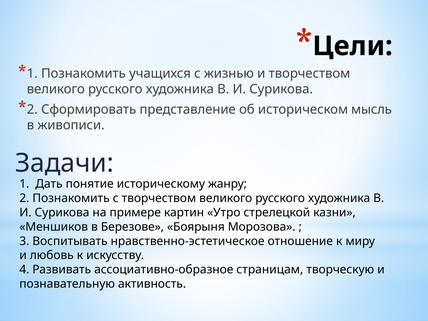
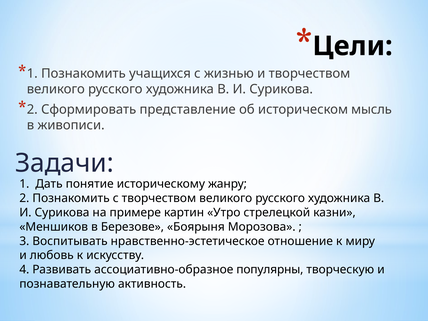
страницам: страницам -> популярны
